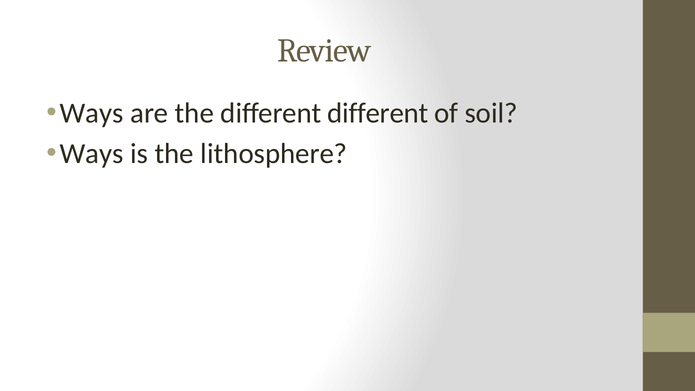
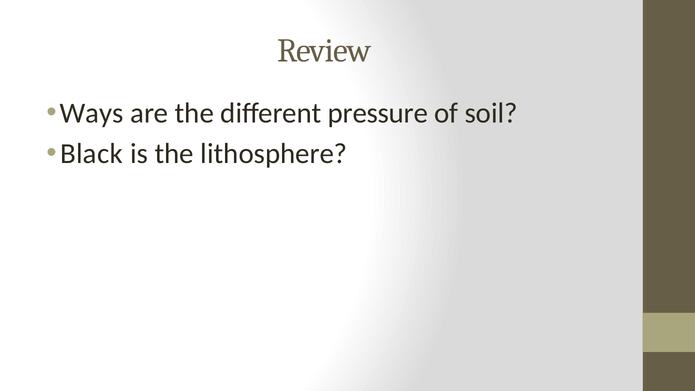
different different: different -> pressure
Ways at (92, 154): Ways -> Black
